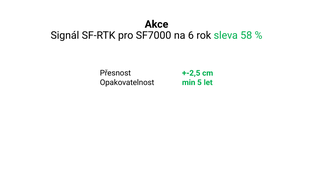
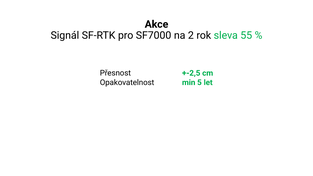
6: 6 -> 2
58: 58 -> 55
